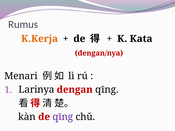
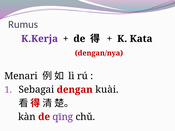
K.Kerja colour: orange -> purple
Larinya: Larinya -> Sebagai
dengan qīng: qīng -> kuài
